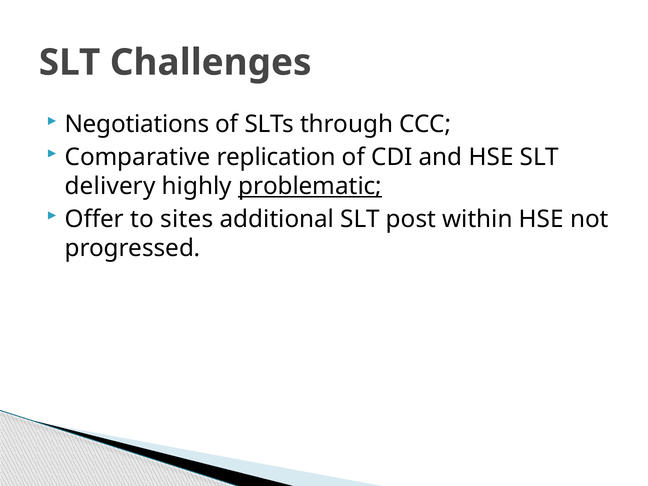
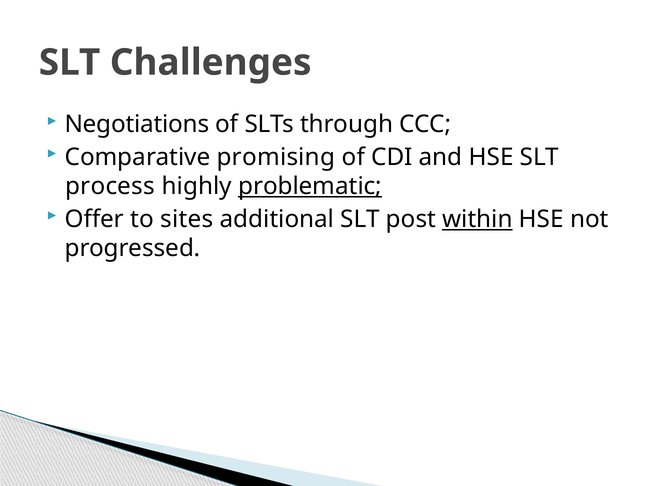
replication: replication -> promising
delivery: delivery -> process
within underline: none -> present
